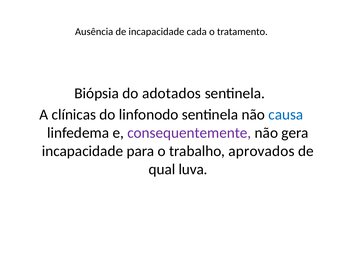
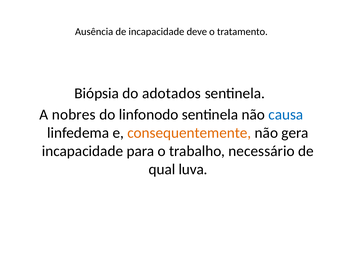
cada: cada -> deve
clínicas: clínicas -> nobres
consequentemente colour: purple -> orange
aprovados: aprovados -> necessário
